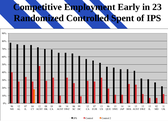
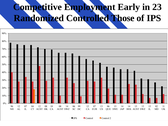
Spent: Spent -> Those
